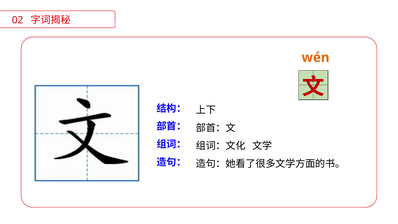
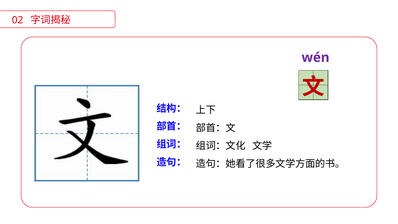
wén colour: orange -> purple
